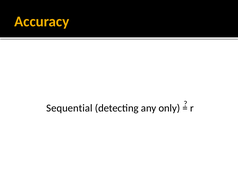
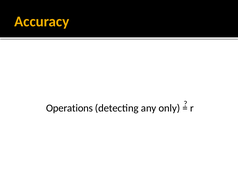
Sequential: Sequential -> Operations
